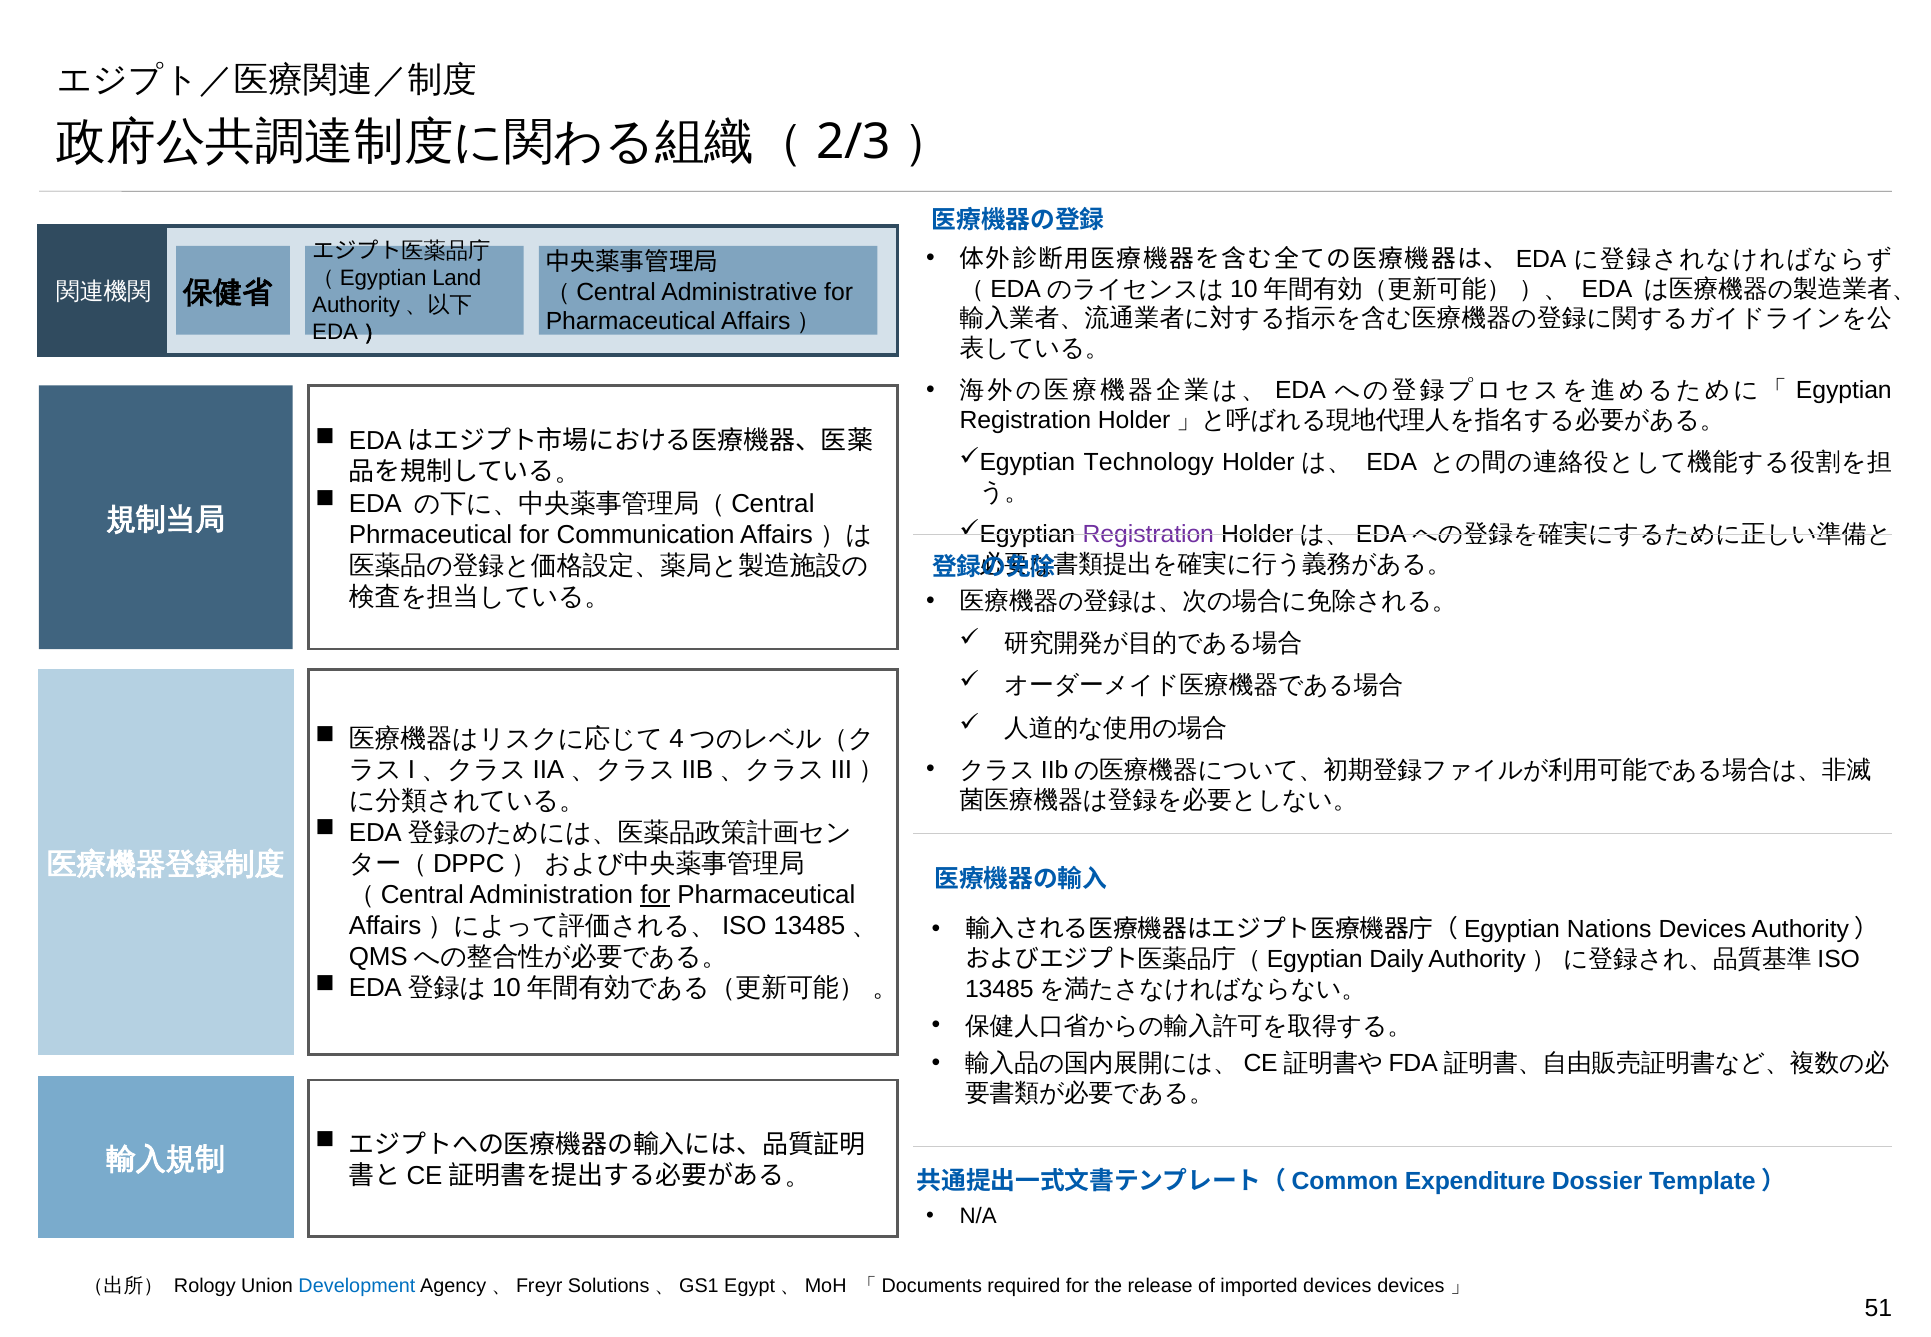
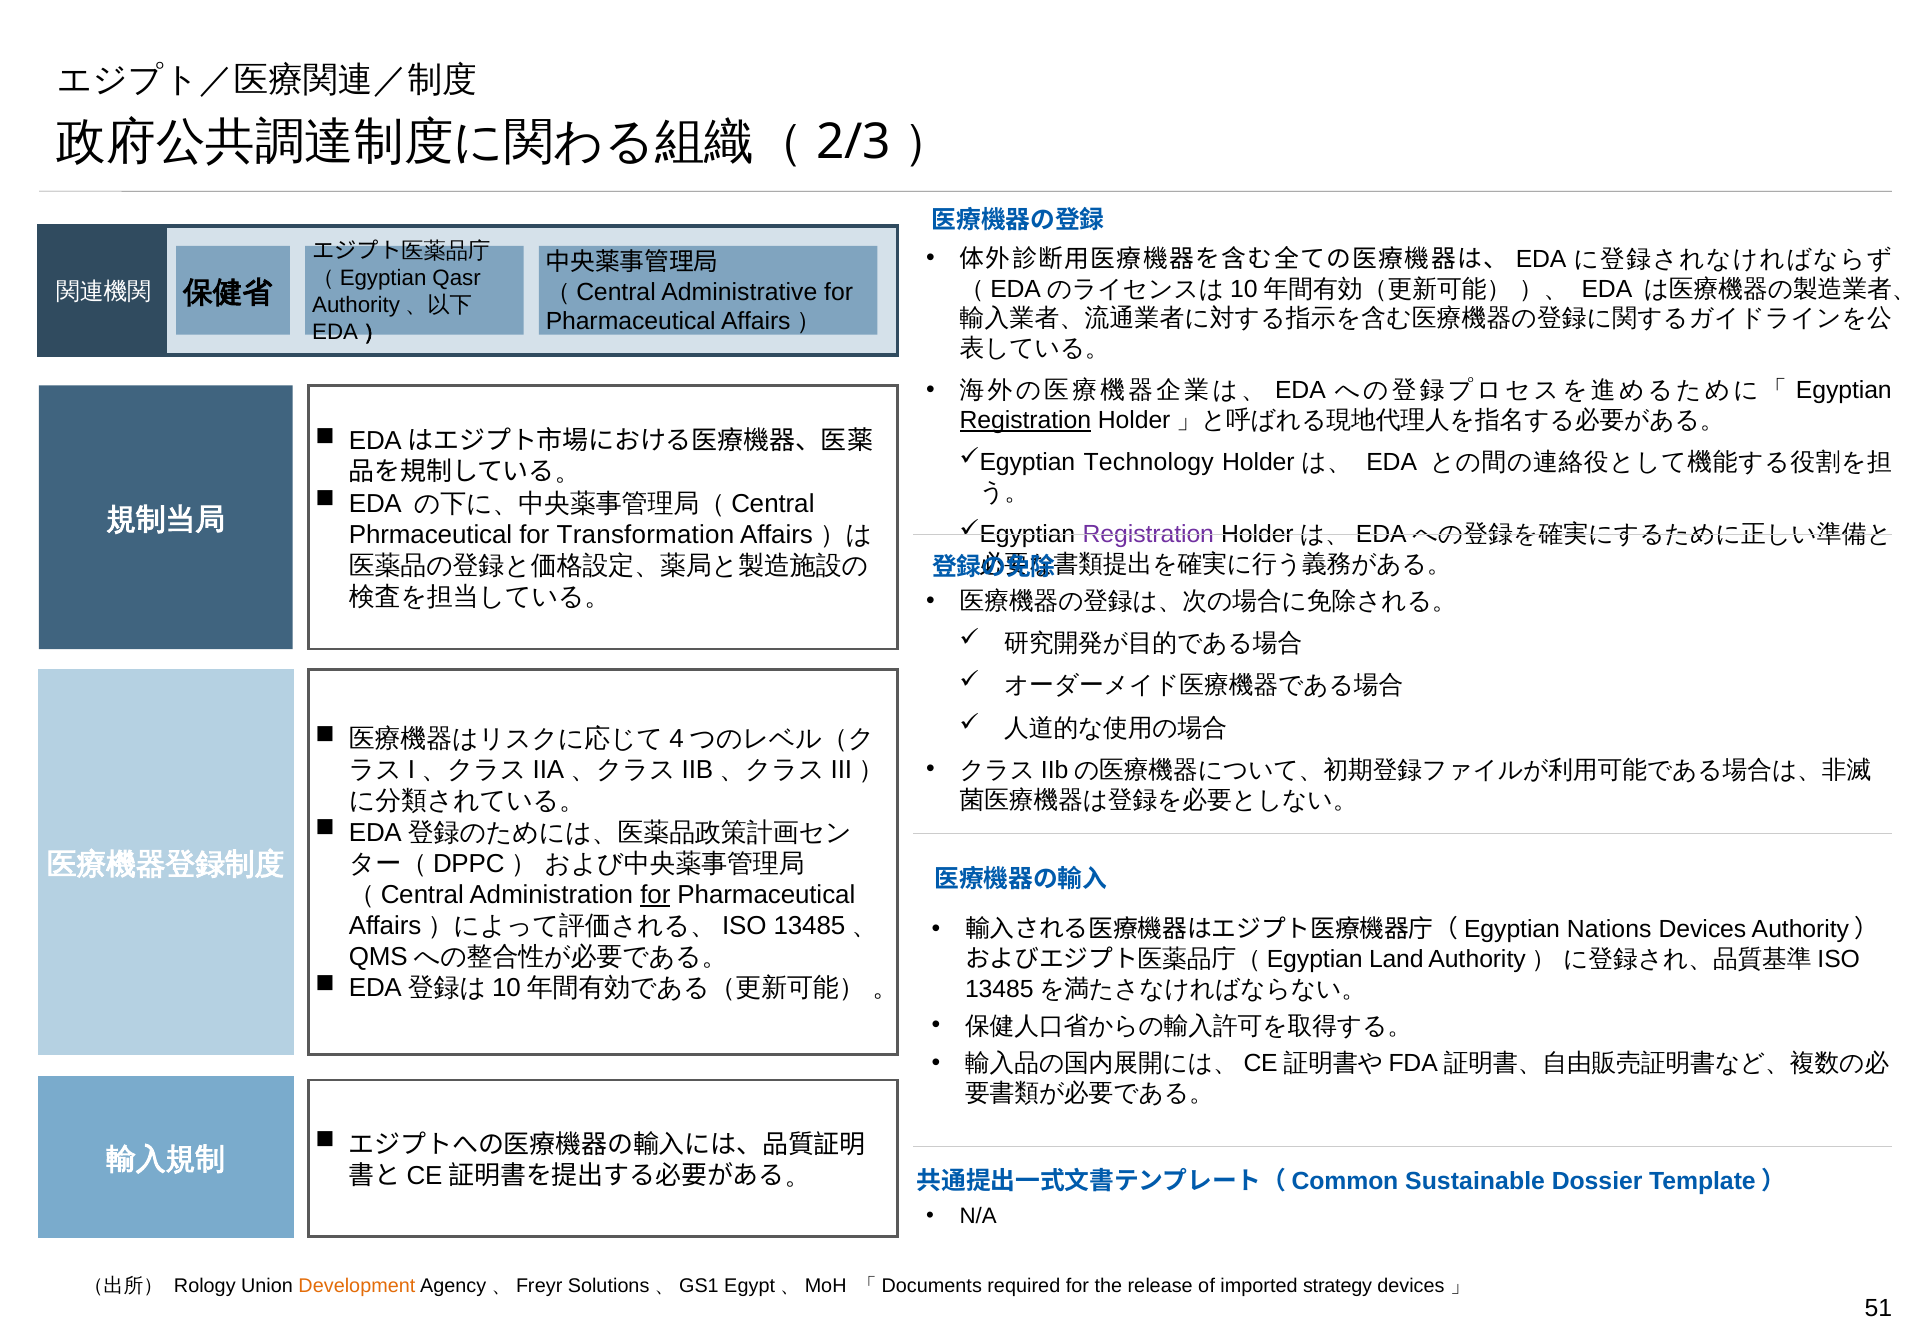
Land: Land -> Qasr
Registration at (1025, 420) underline: none -> present
Communication: Communication -> Transformation
Daily: Daily -> Land
Expenditure: Expenditure -> Sustainable
Development colour: blue -> orange
imported devices: devices -> strategy
